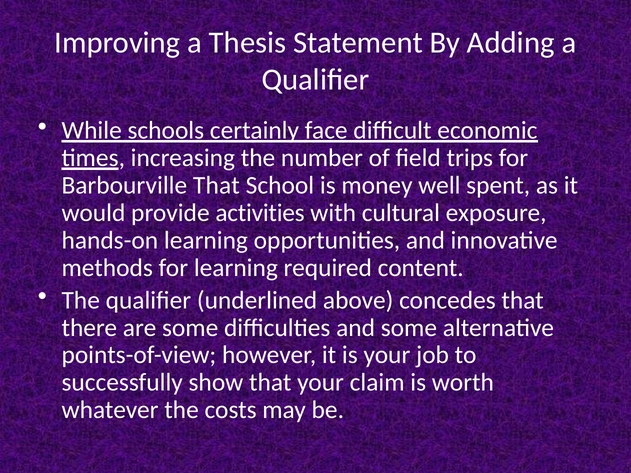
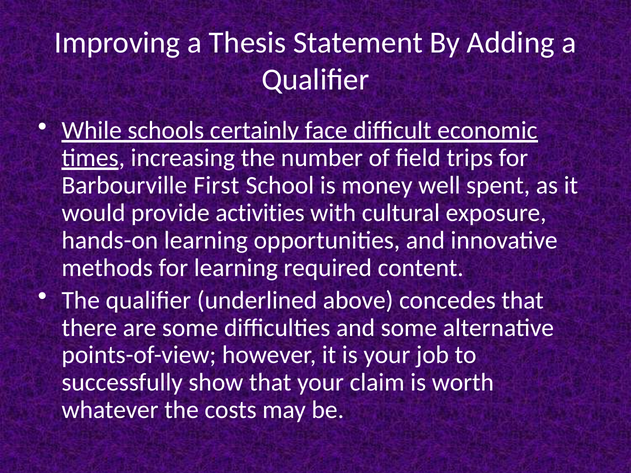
Barbourville That: That -> First
